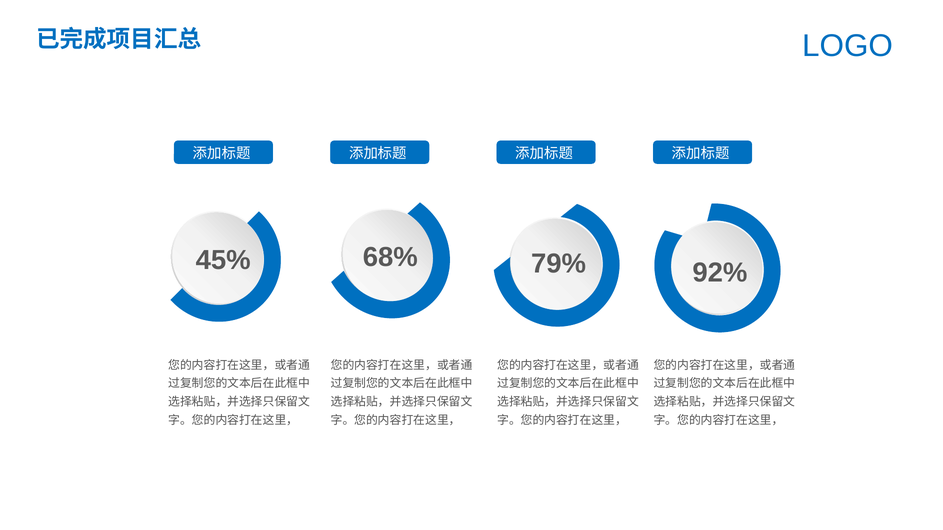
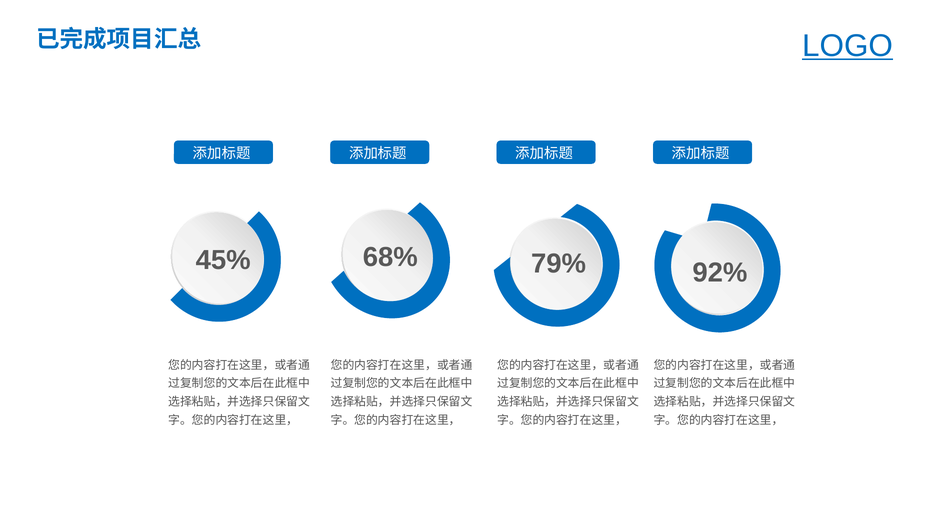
LOGO underline: none -> present
